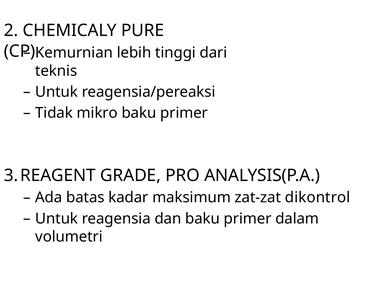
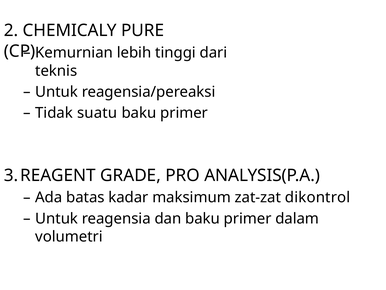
mikro: mikro -> suatu
